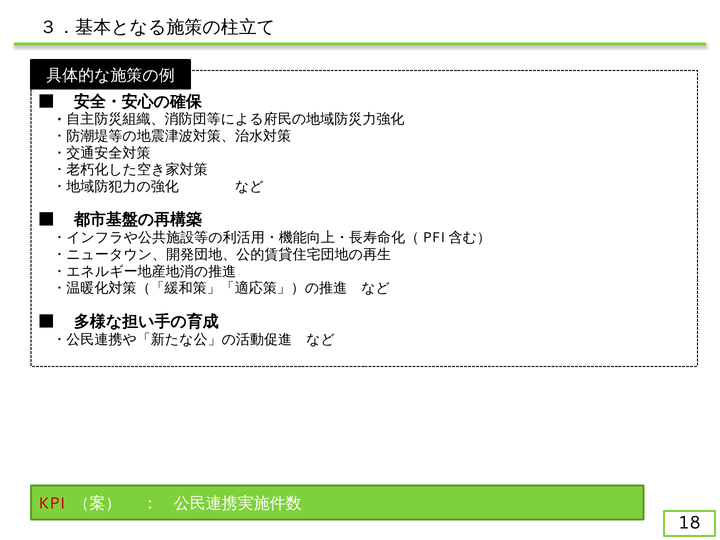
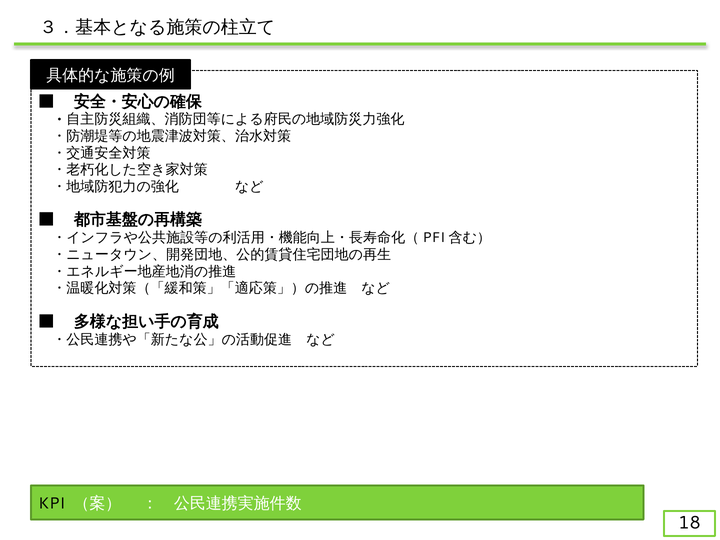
KPI colour: red -> black
